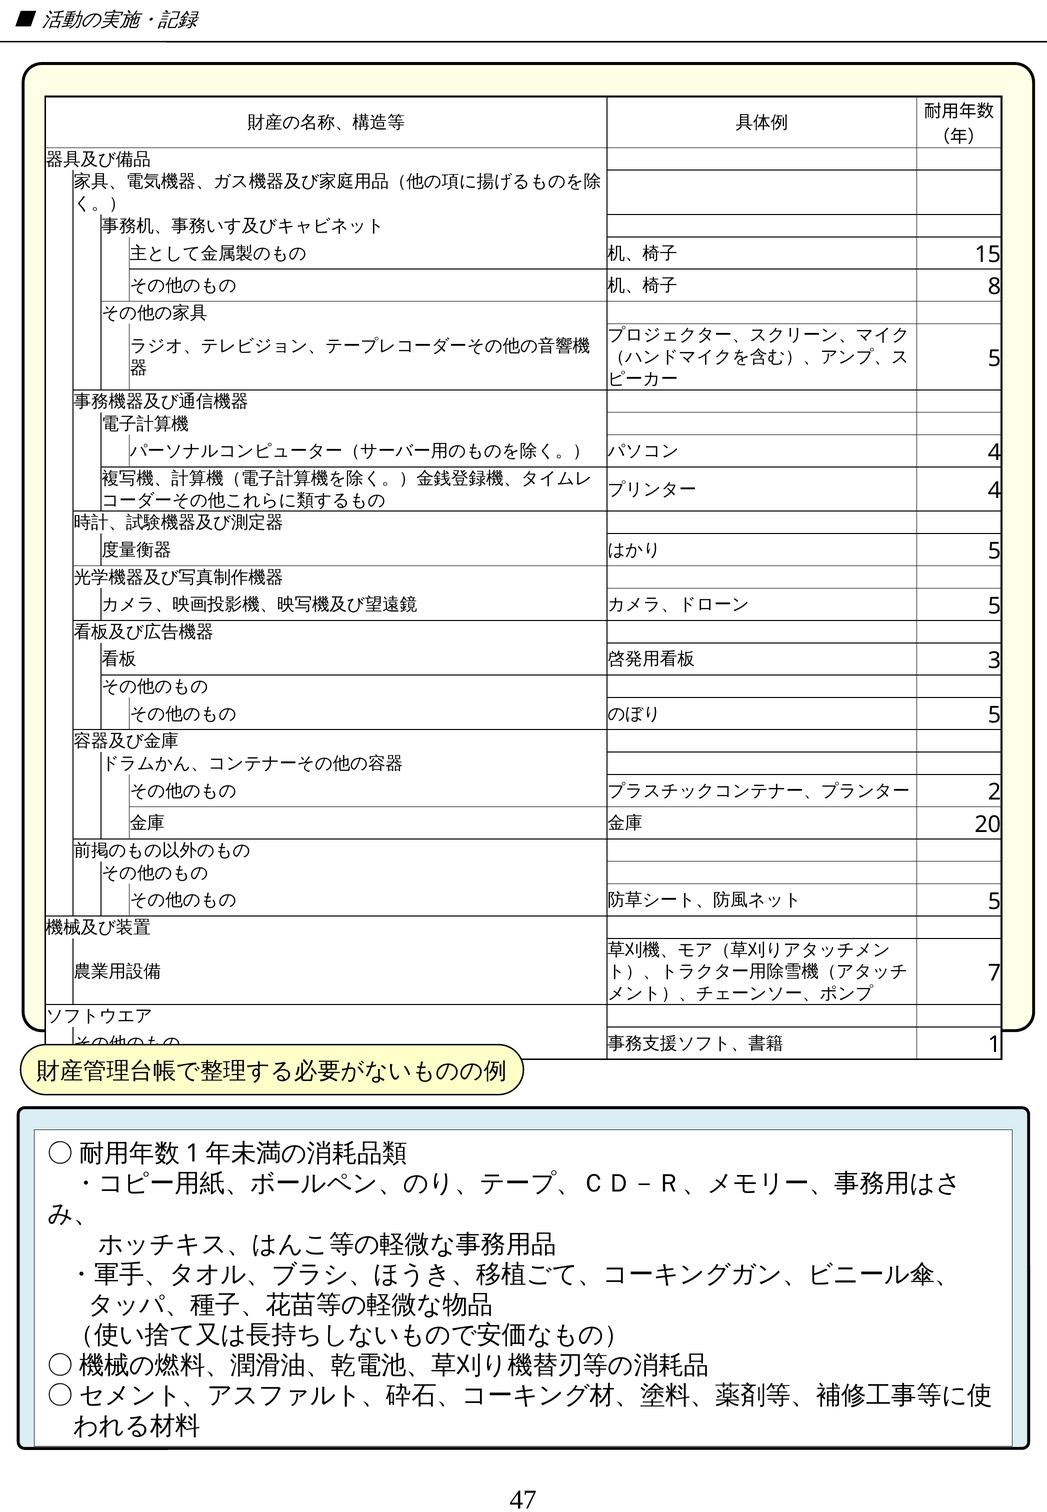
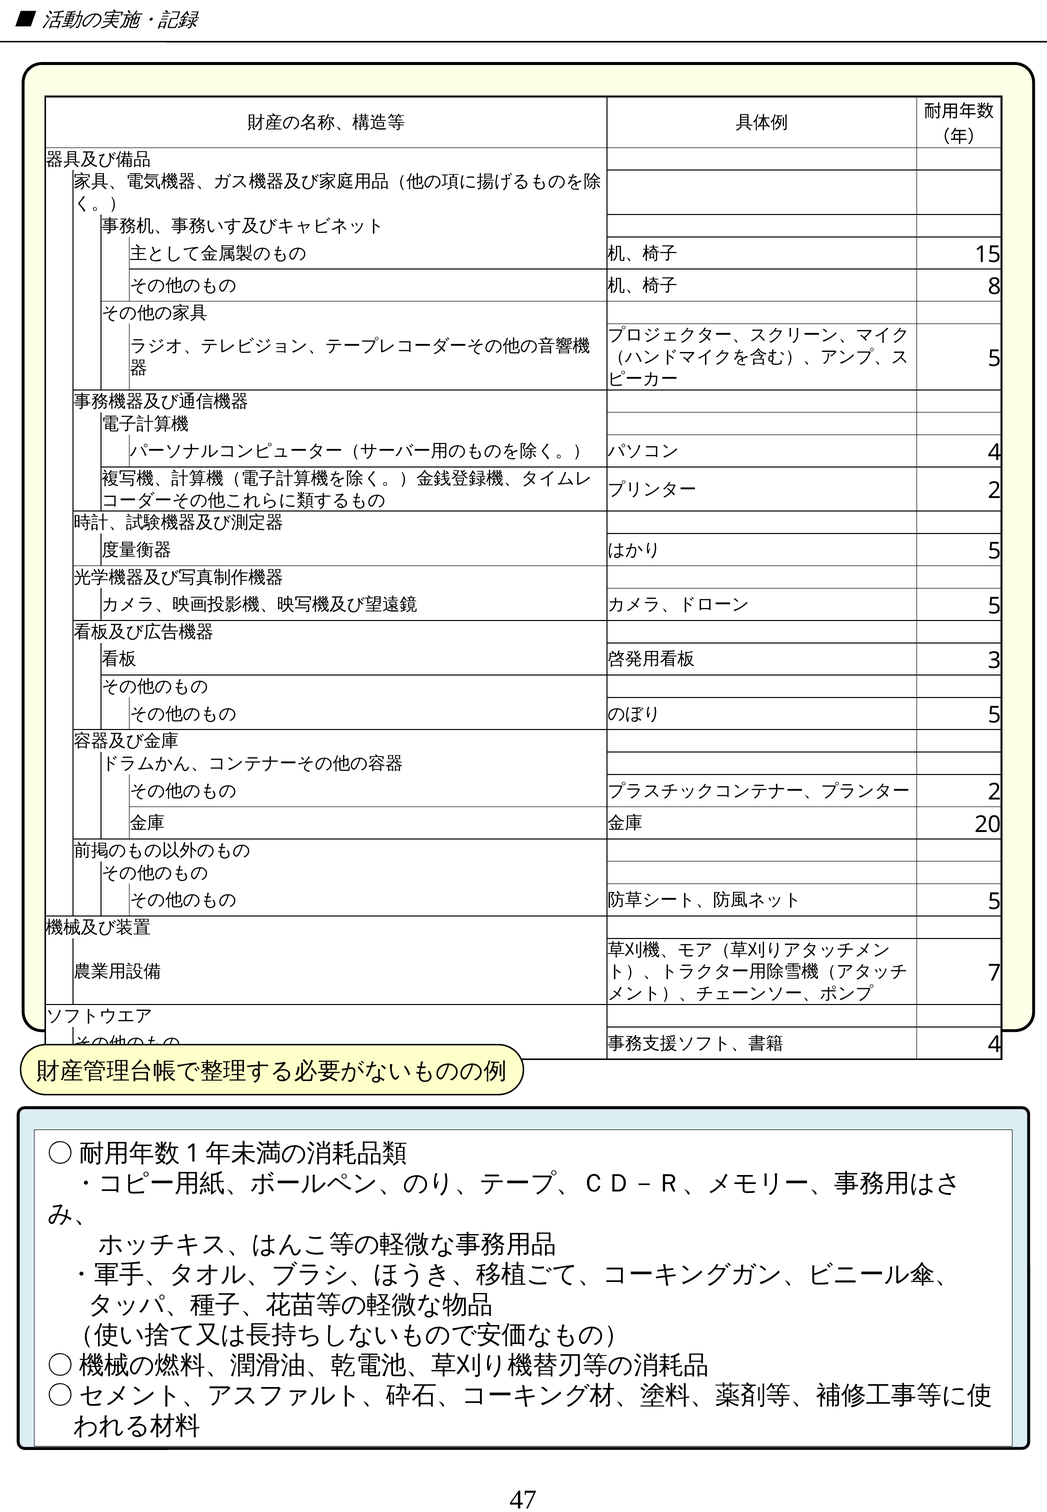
4 at (994, 491): 4 -> 2
1 at (994, 1045): 1 -> 4
